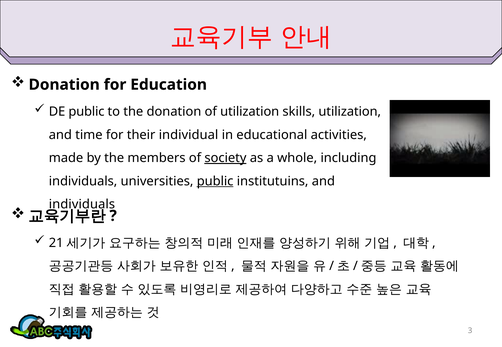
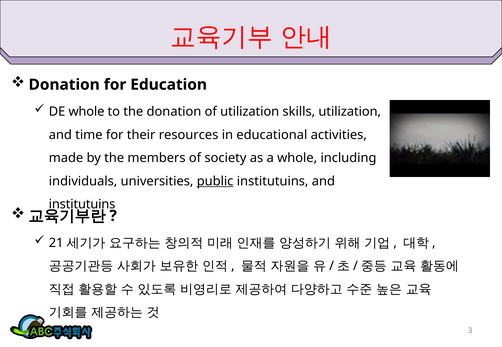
DE public: public -> whole
individual: individual -> resources
society underline: present -> none
individuals at (82, 205): individuals -> institutuins
